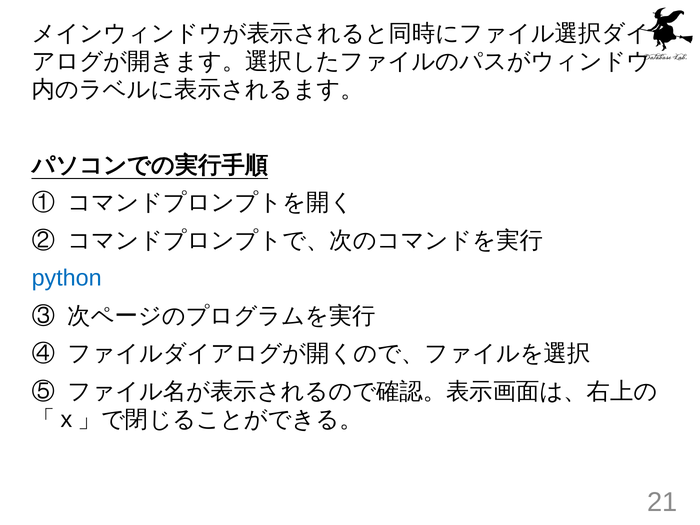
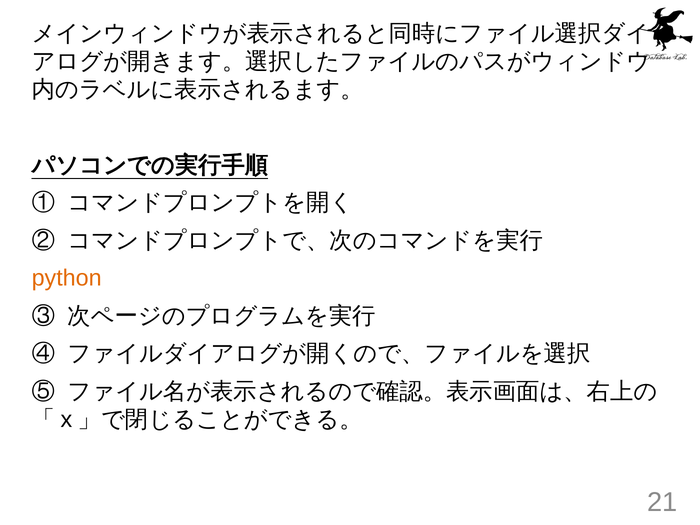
python colour: blue -> orange
